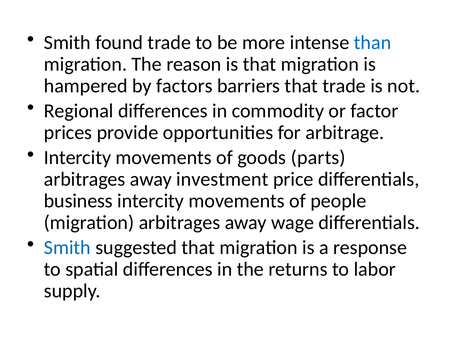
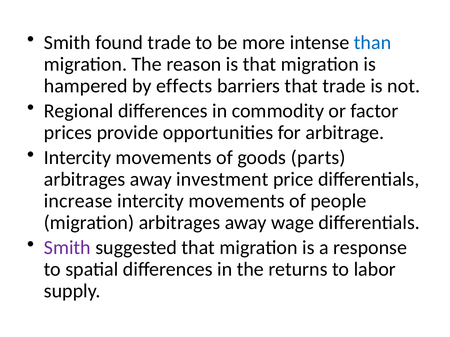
factors: factors -> effects
business: business -> increase
Smith at (67, 248) colour: blue -> purple
